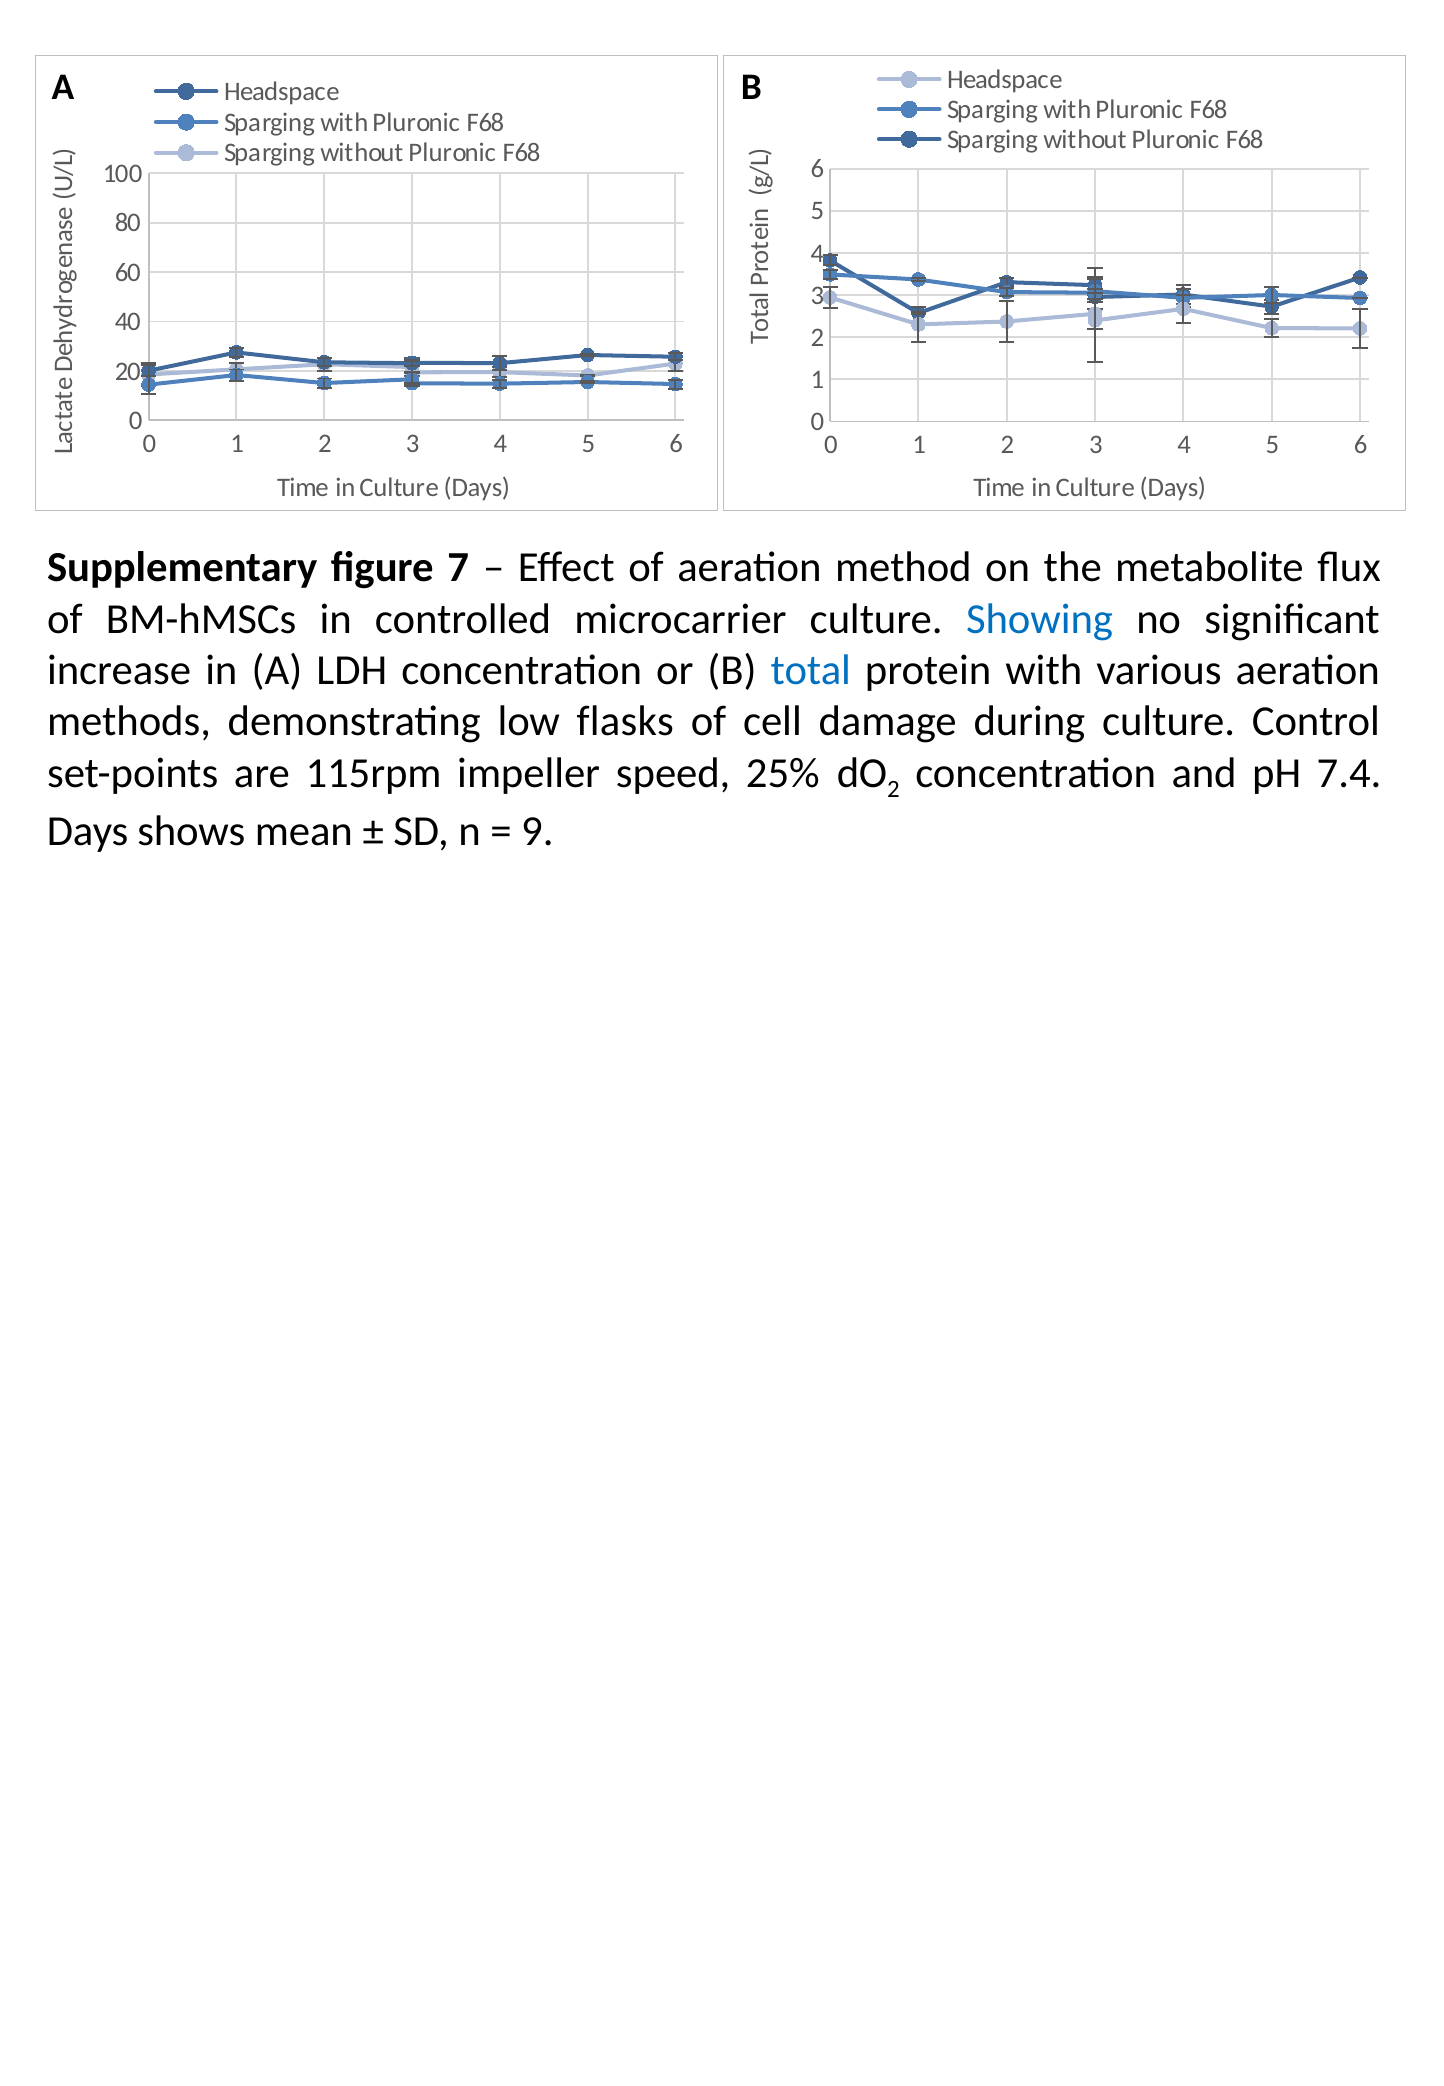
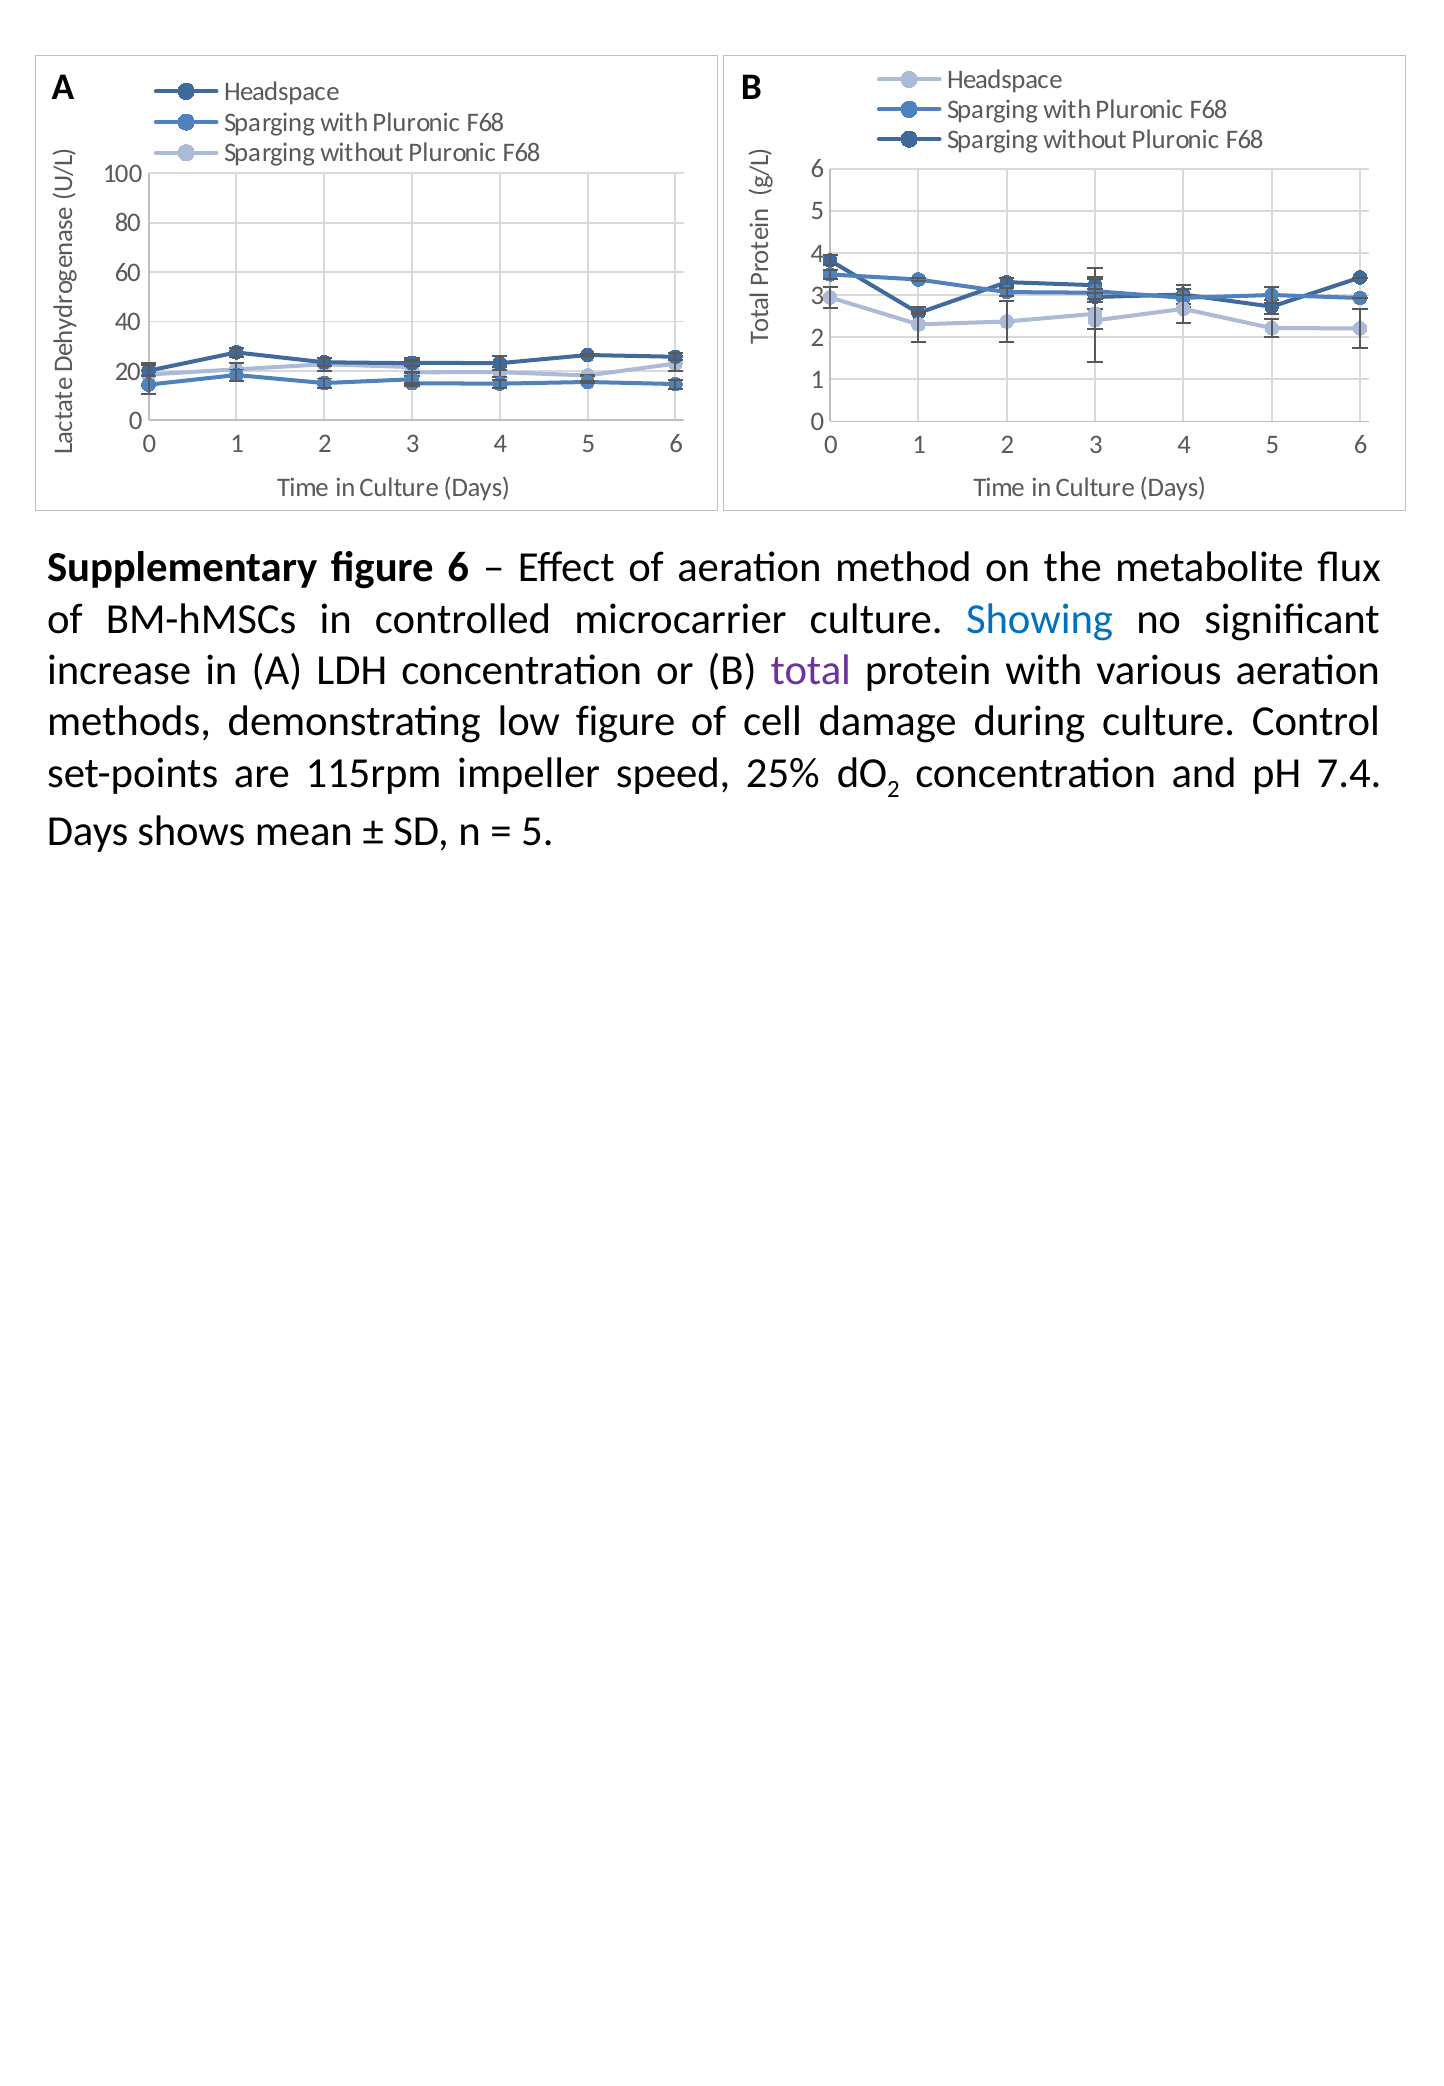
figure 7: 7 -> 6
total colour: blue -> purple
low flasks: flasks -> figure
9 at (537, 831): 9 -> 5
